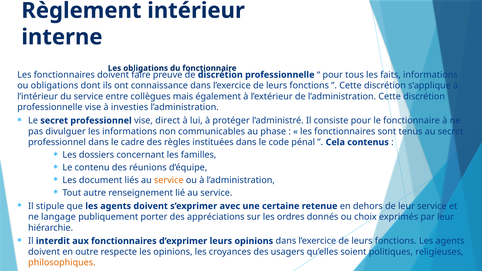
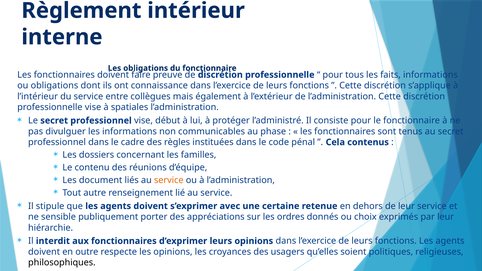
investies: investies -> spatiales
direct: direct -> début
langage: langage -> sensible
philosophiques colour: orange -> black
